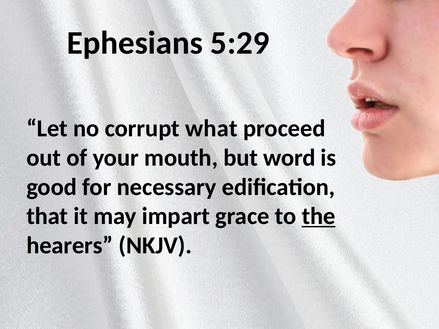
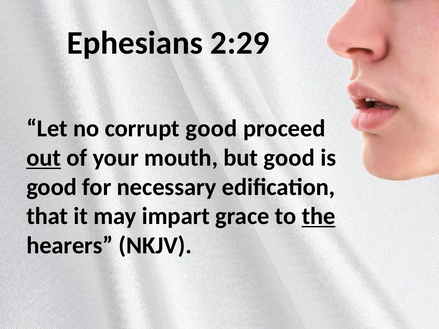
5:29: 5:29 -> 2:29
corrupt what: what -> good
out underline: none -> present
but word: word -> good
